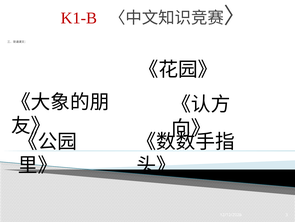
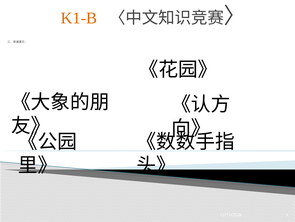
K1-B colour: red -> orange
